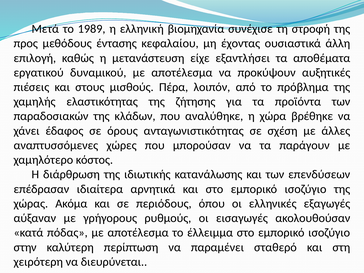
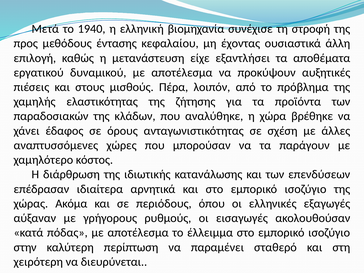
1989: 1989 -> 1940
